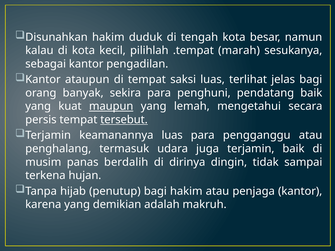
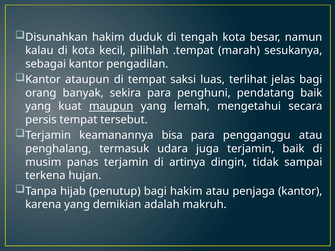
tersebut underline: present -> none
keamanannya luas: luas -> bisa
panas berdalih: berdalih -> terjamin
dirinya: dirinya -> artinya
